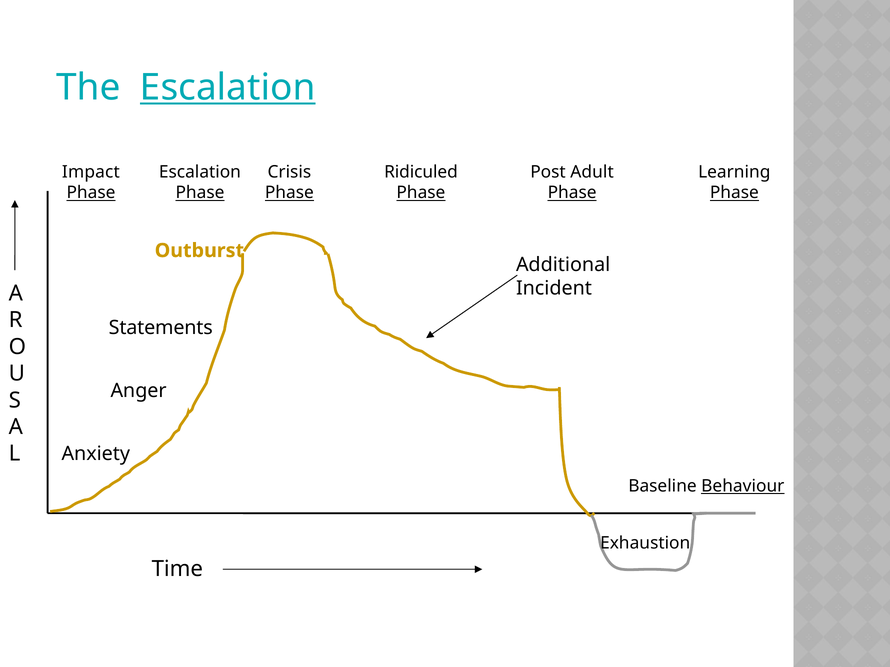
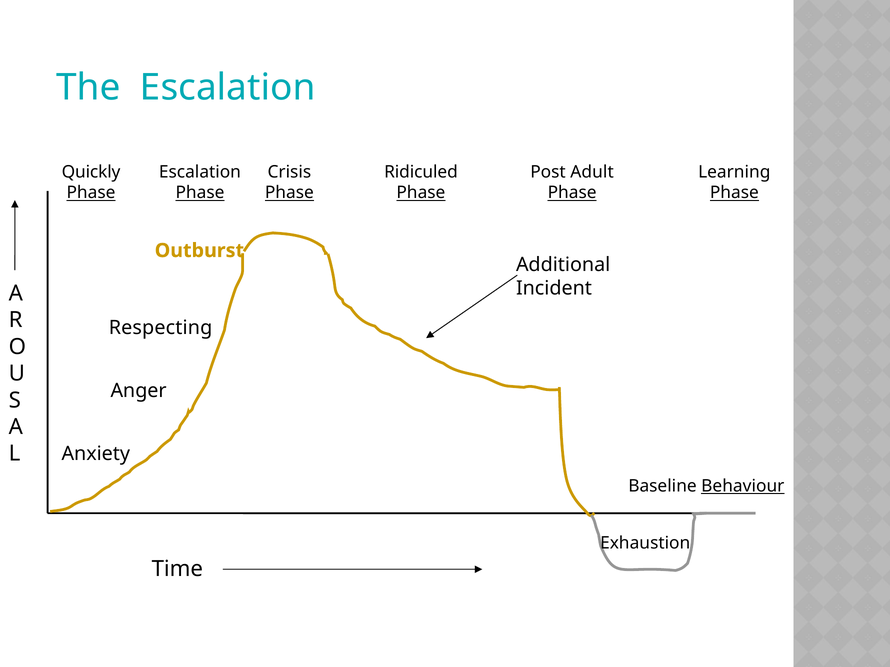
Escalation at (228, 88) underline: present -> none
Impact: Impact -> Quickly
Statements: Statements -> Respecting
